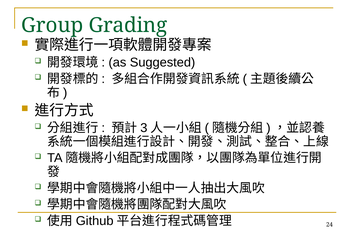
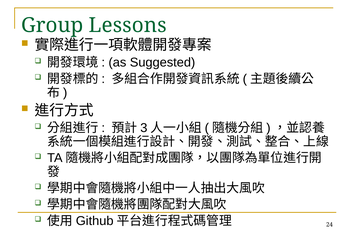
Grading: Grading -> Lessons
